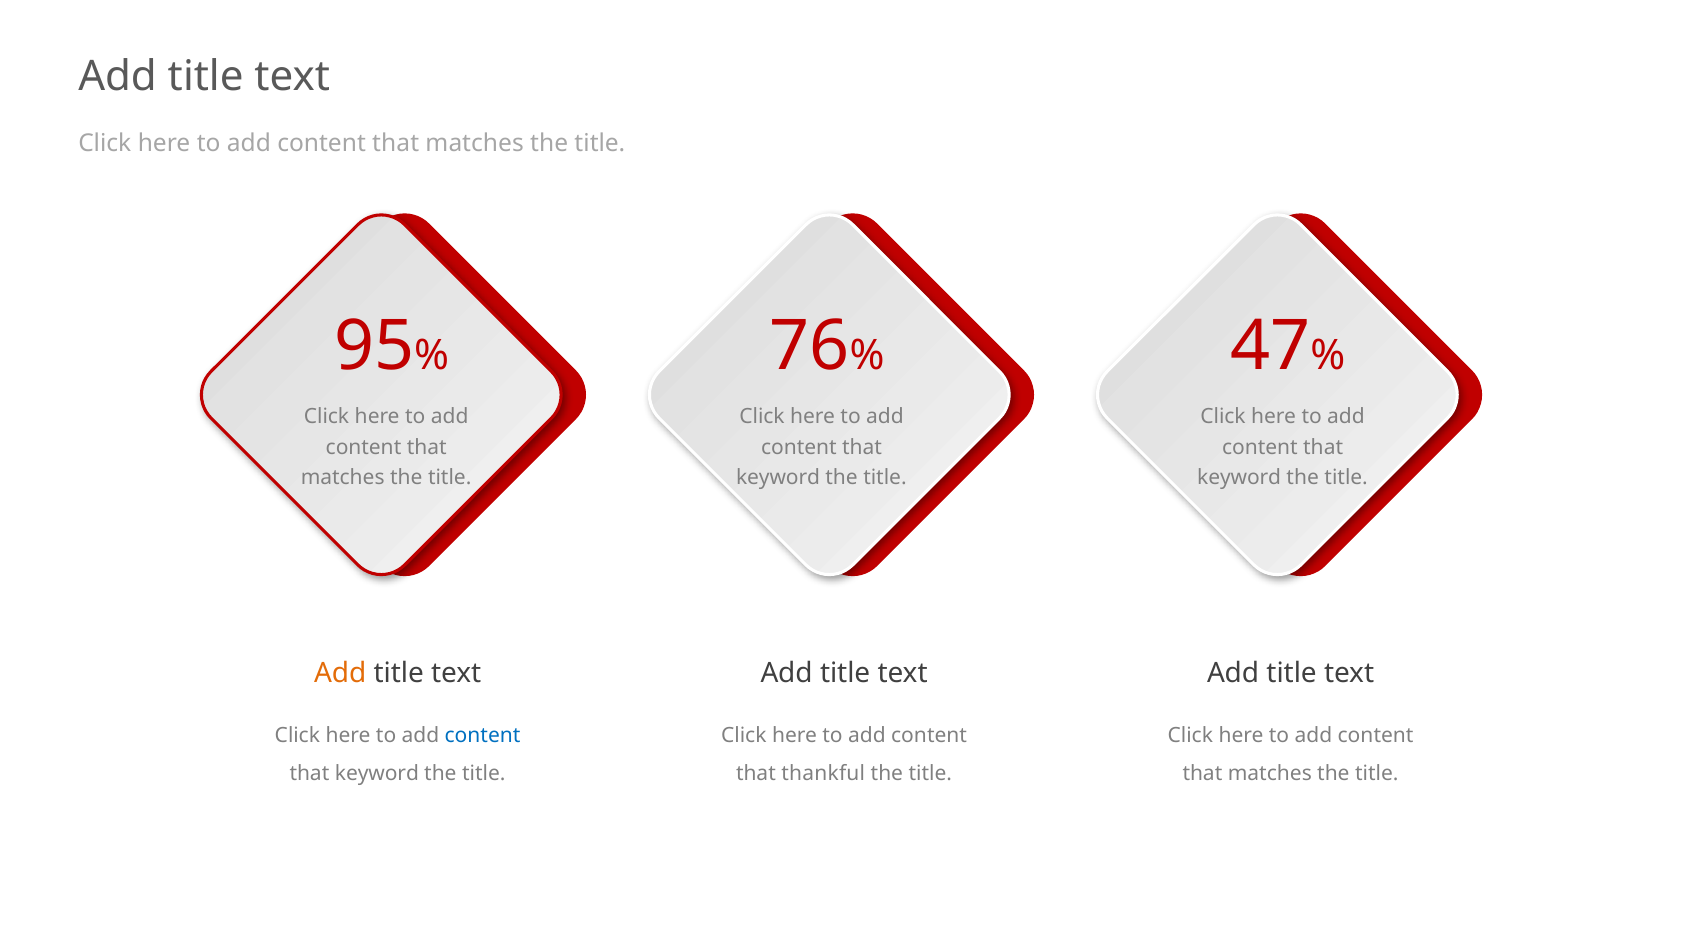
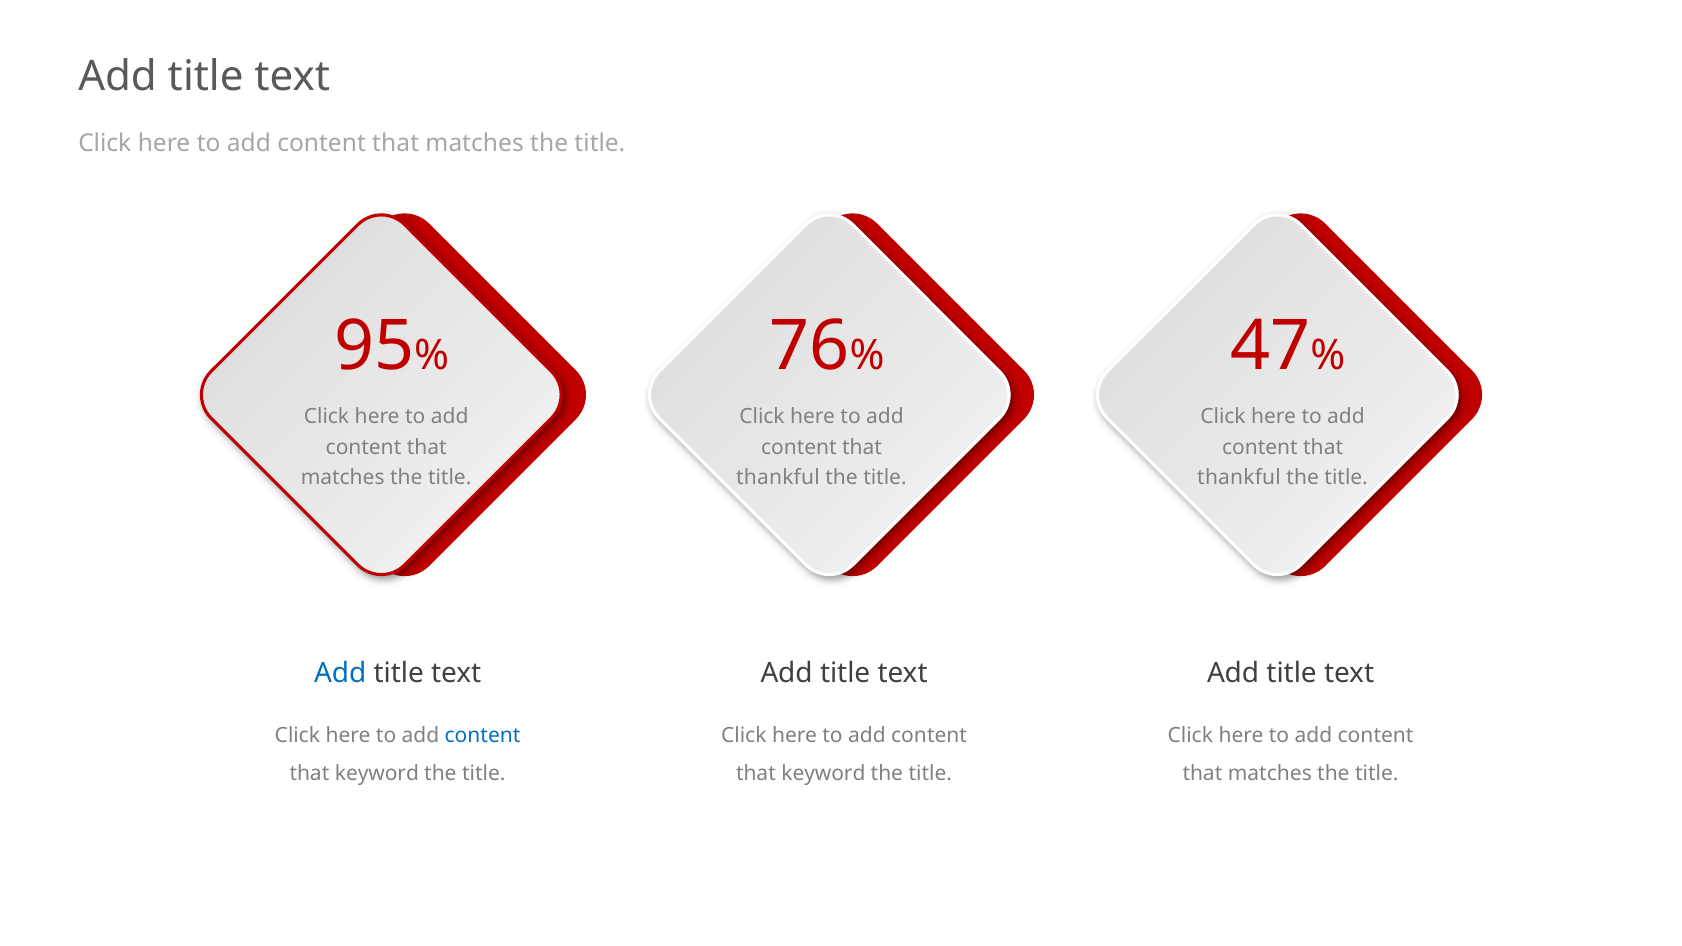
keyword at (778, 478): keyword -> thankful
keyword at (1239, 478): keyword -> thankful
Add at (340, 673) colour: orange -> blue
thankful at (823, 774): thankful -> keyword
